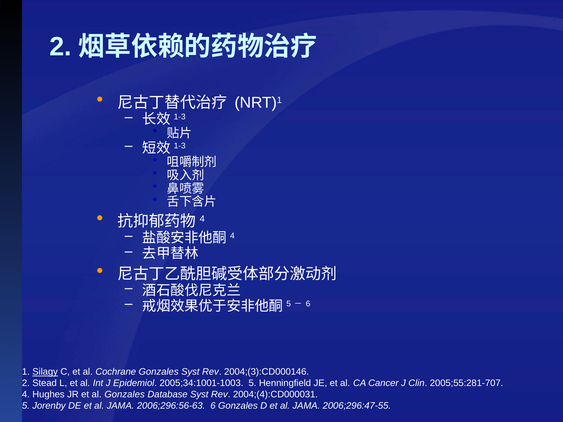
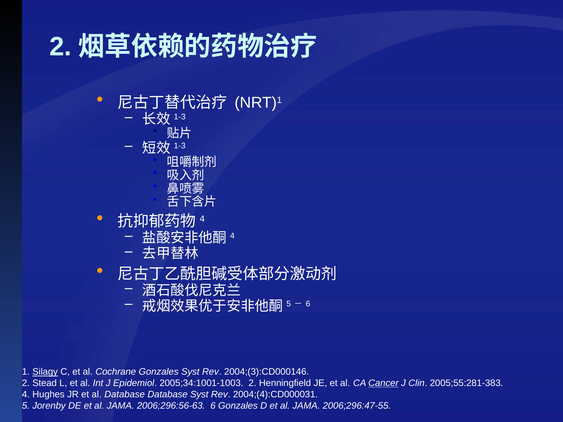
2005;34:1001-1003 5: 5 -> 2
Cancer underline: none -> present
2005;55:281-707: 2005;55:281-707 -> 2005;55:281-383
al Gonzales: Gonzales -> Database
